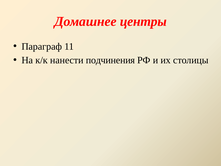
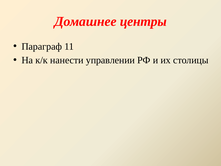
подчинения: подчинения -> управлении
